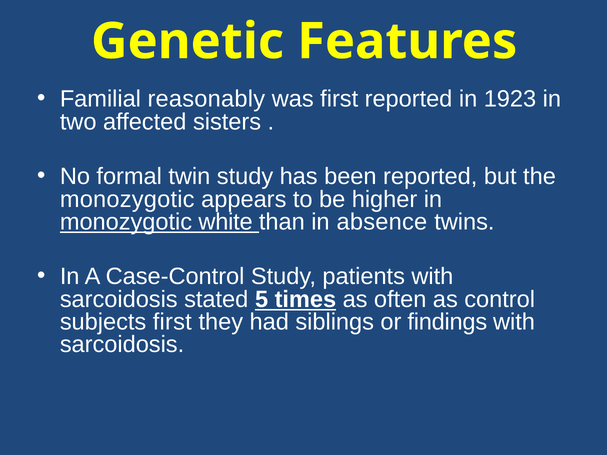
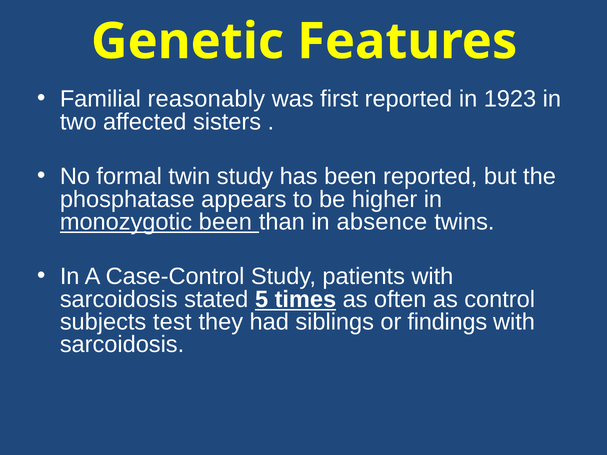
monozygotic at (127, 199): monozygotic -> phosphatase
monozygotic white: white -> been
subjects first: first -> test
